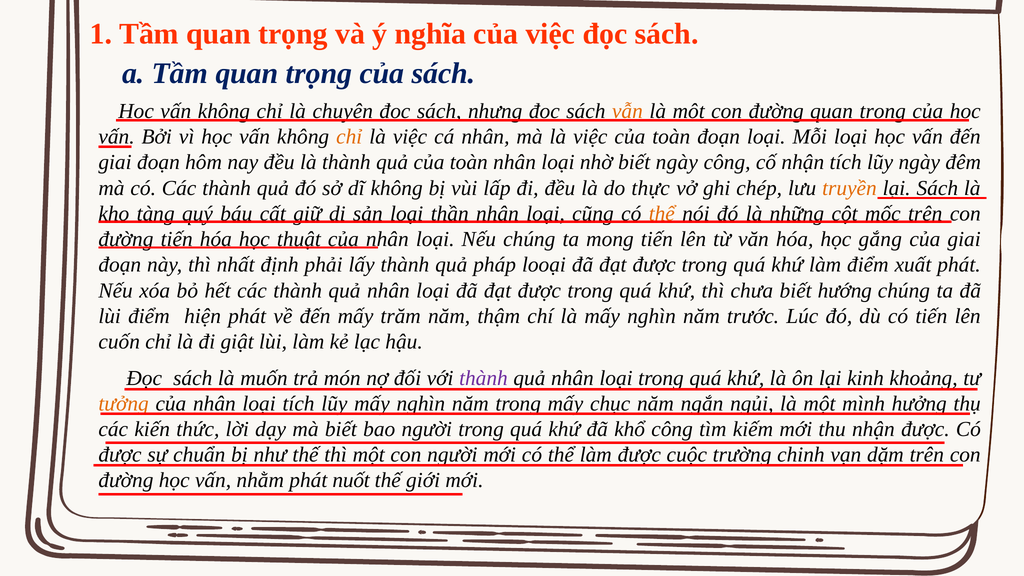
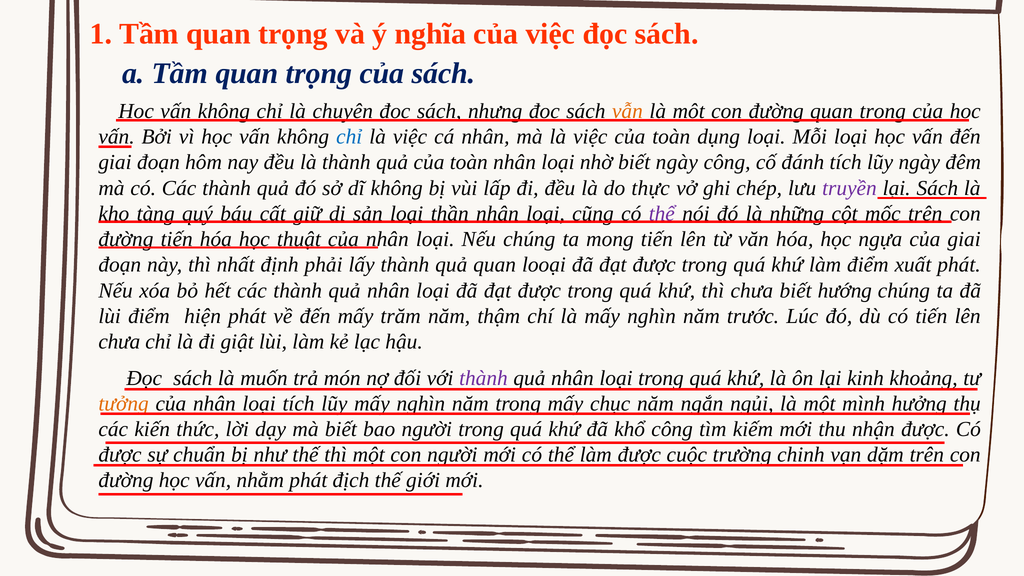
chỉ at (349, 137) colour: orange -> blue
toàn đoạn: đoạn -> dụng
cố nhận: nhận -> đánh
truyền colour: orange -> purple
thể at (662, 214) colour: orange -> purple
gắng: gắng -> ngựa
quả pháp: pháp -> quan
cuốn at (119, 342): cuốn -> chưa
nuốt: nuốt -> địch
